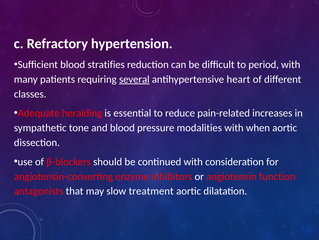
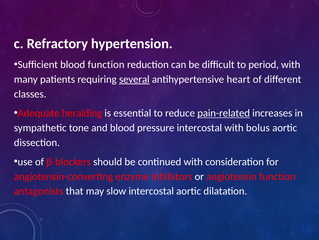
blood stratifies: stratifies -> function
pain-related underline: none -> present
pressure modalities: modalities -> intercostal
when: when -> bolus
slow treatment: treatment -> intercostal
